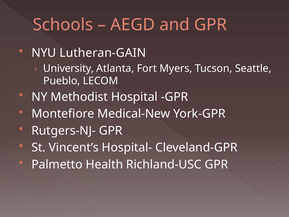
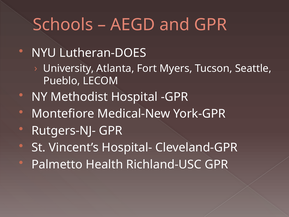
Lutheran-GAIN: Lutheran-GAIN -> Lutheran-DOES
